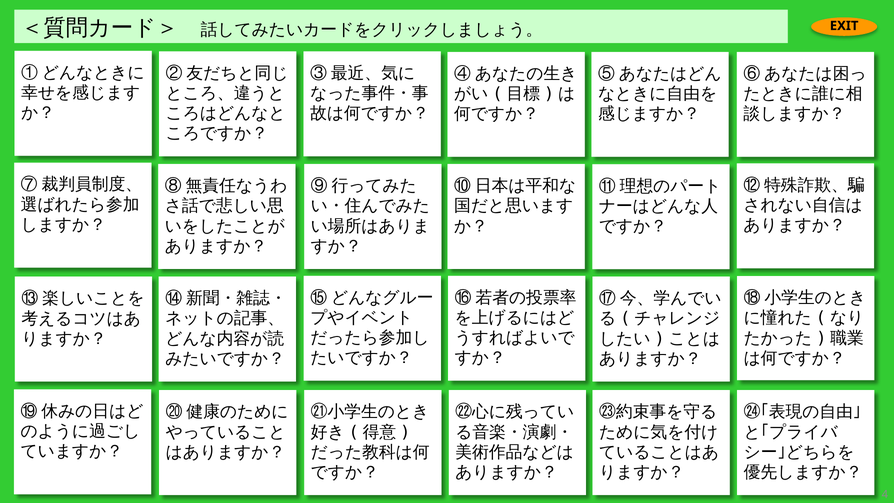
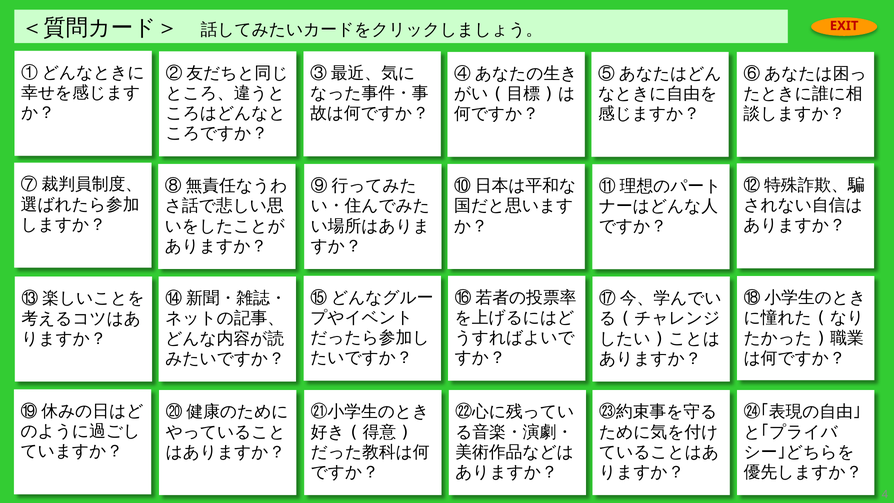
EXIT colour: black -> red
